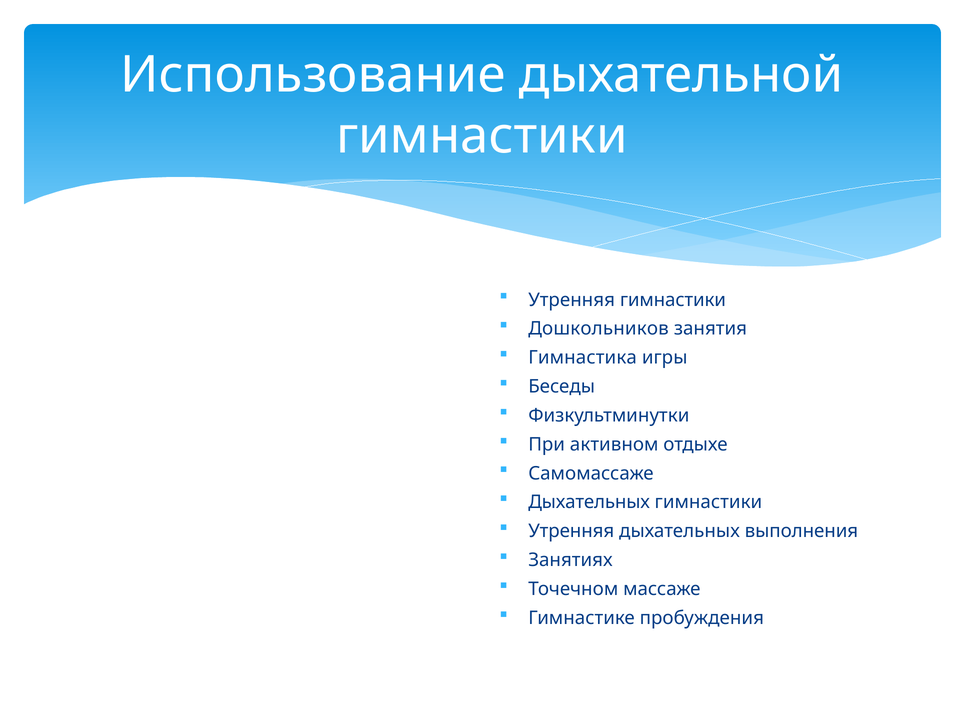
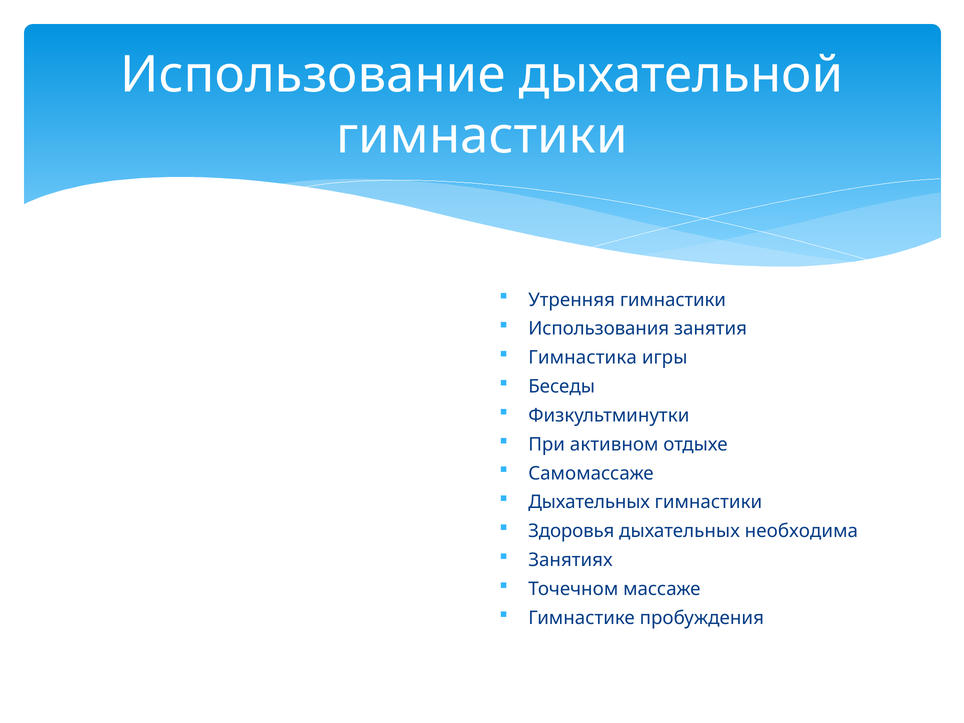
Дошкольников: Дошкольников -> Использования
Утренняя at (571, 531): Утренняя -> Здоровья
выполнения: выполнения -> необходима
